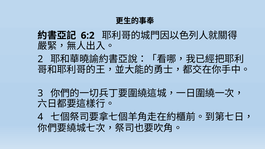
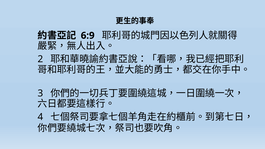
6:2: 6:2 -> 6:9
